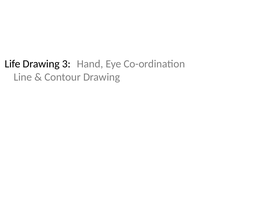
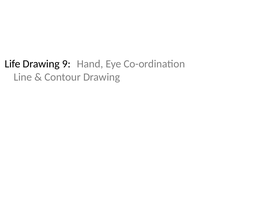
3: 3 -> 9
